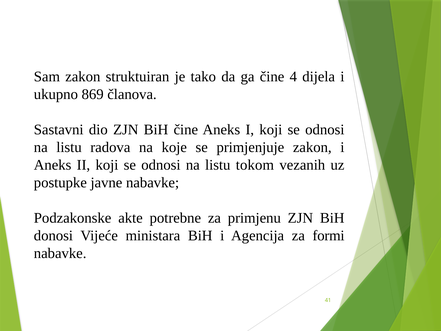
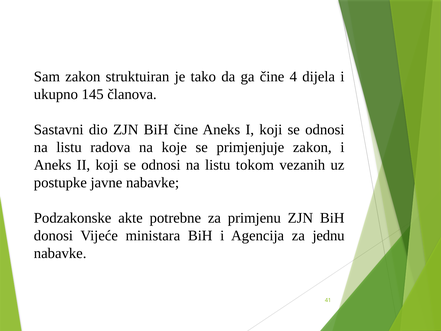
869: 869 -> 145
formi: formi -> jednu
